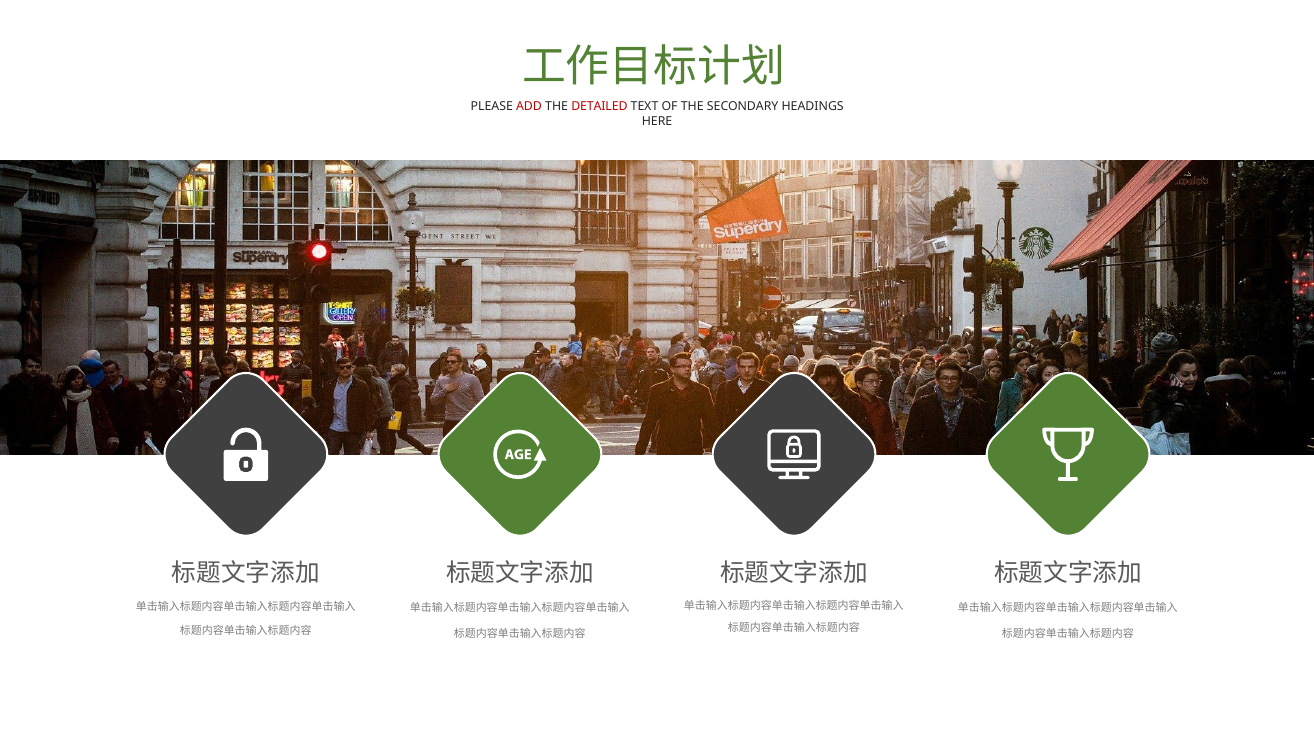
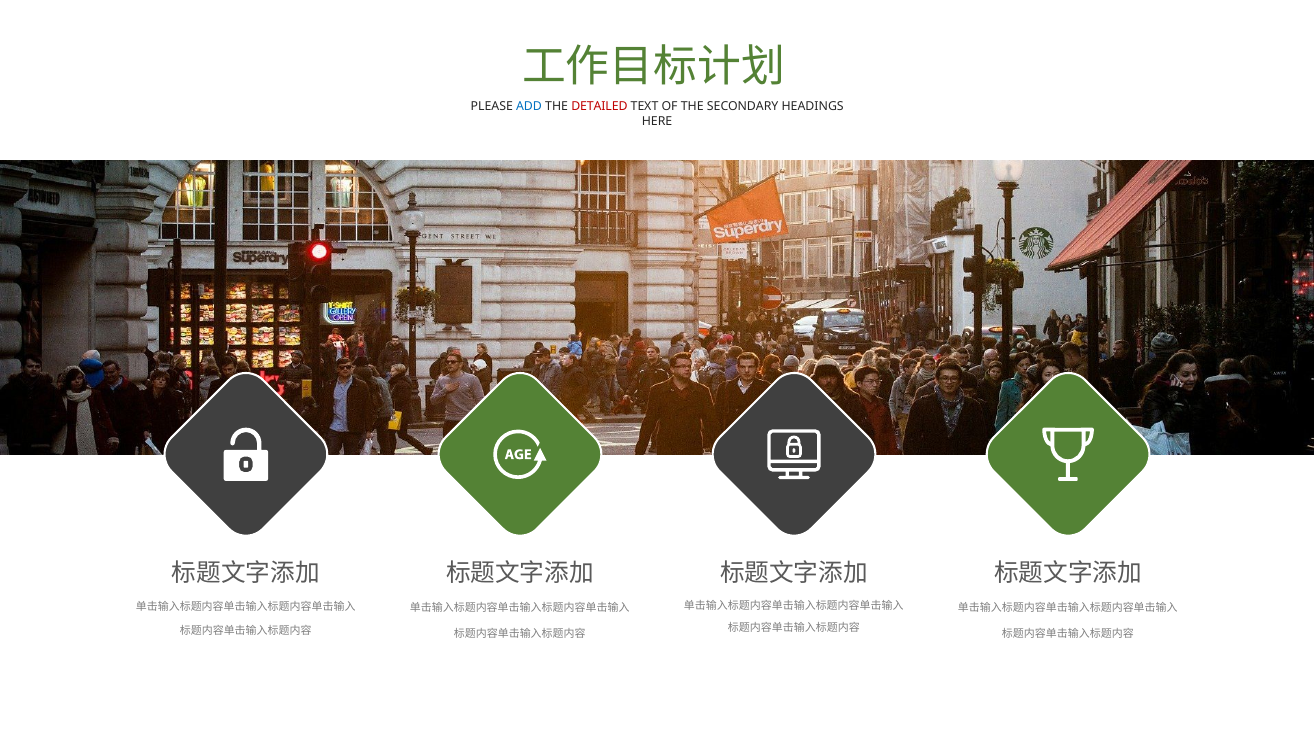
ADD colour: red -> blue
